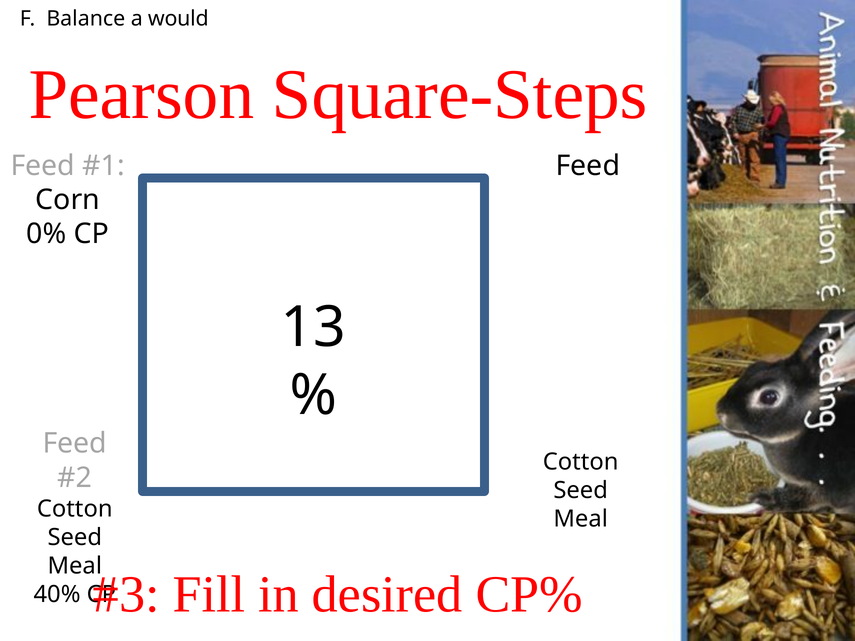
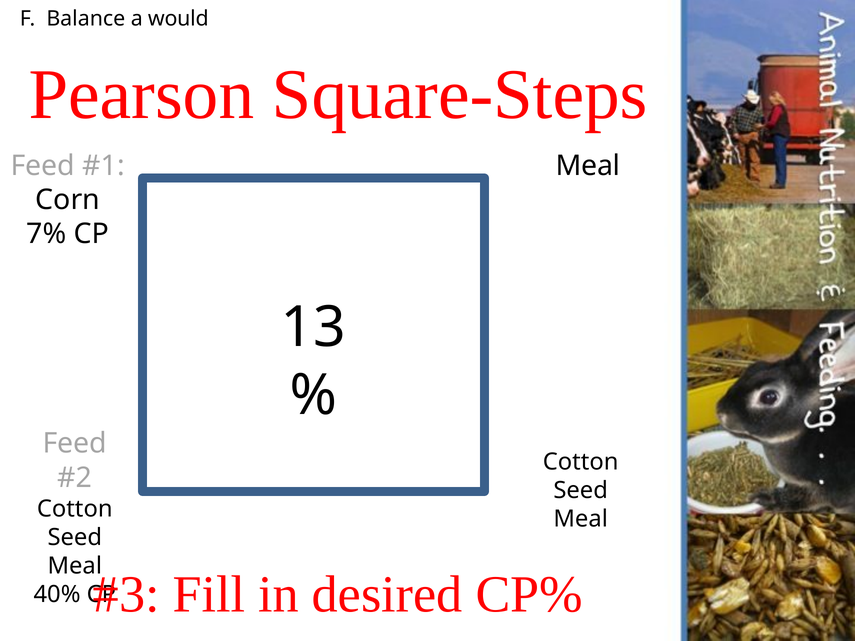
Feed at (588, 166): Feed -> Meal
0%: 0% -> 7%
